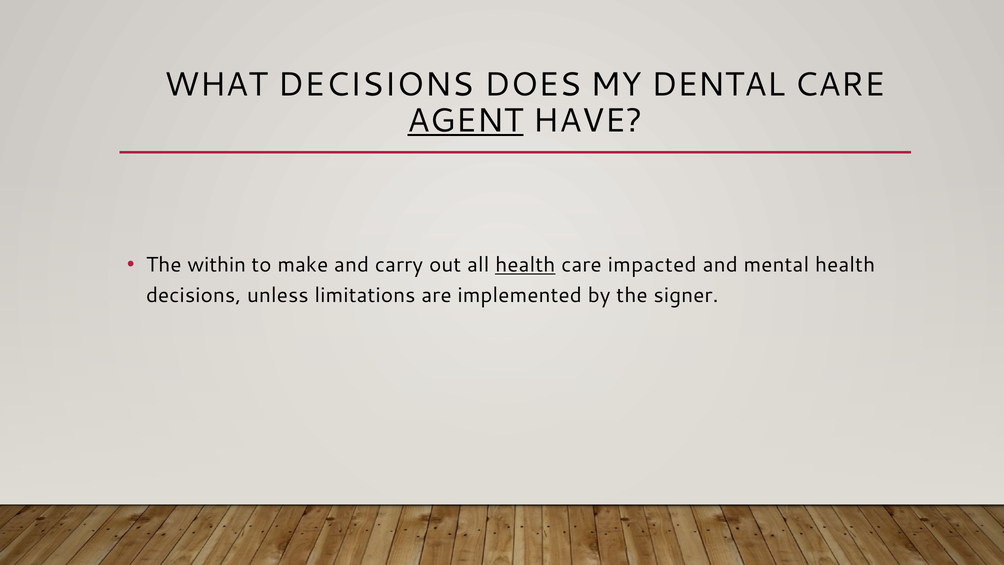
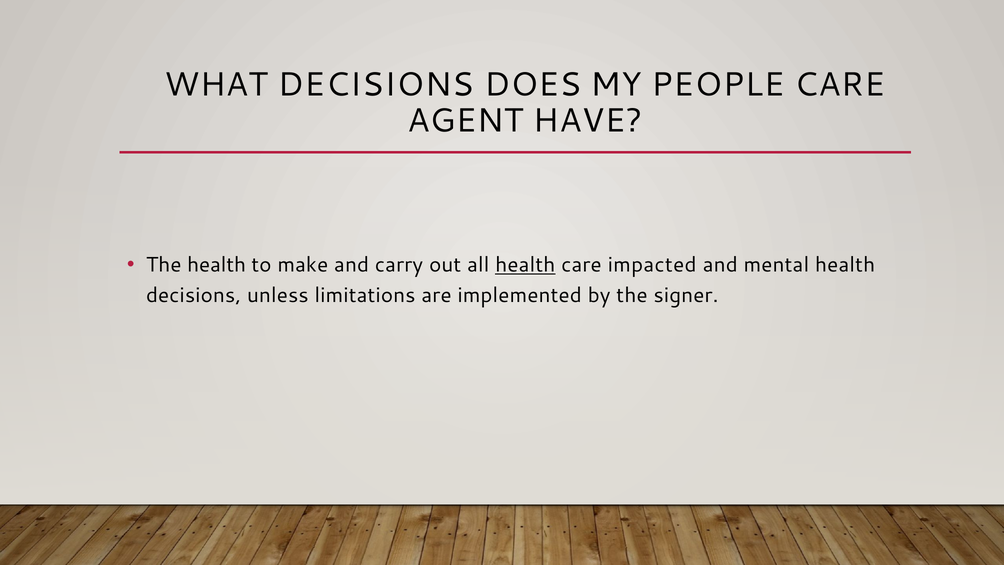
DENTAL: DENTAL -> PEOPLE
AGENT underline: present -> none
The within: within -> health
